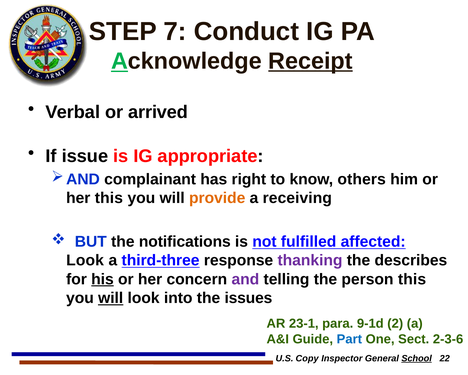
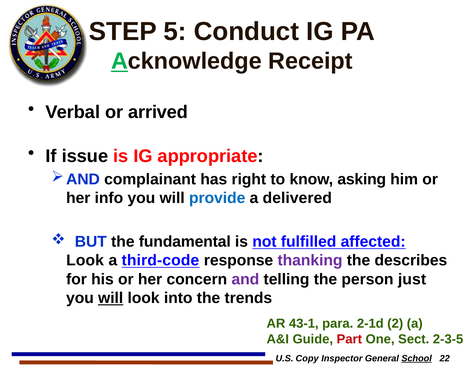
7: 7 -> 5
Receipt underline: present -> none
others: others -> asking
her this: this -> info
provide colour: orange -> blue
receiving: receiving -> delivered
notifications: notifications -> fundamental
third-three: third-three -> third-code
his underline: present -> none
person this: this -> just
issues: issues -> trends
23-1: 23-1 -> 43-1
9-1d: 9-1d -> 2-1d
Part colour: blue -> red
2-3-6: 2-3-6 -> 2-3-5
